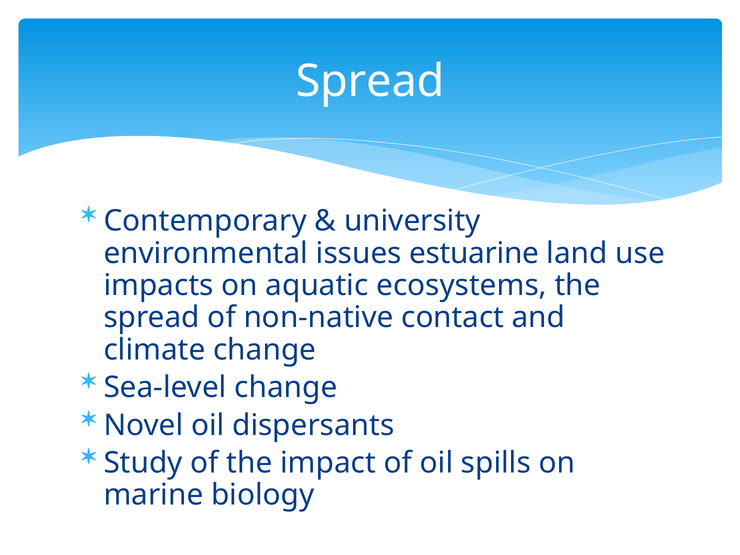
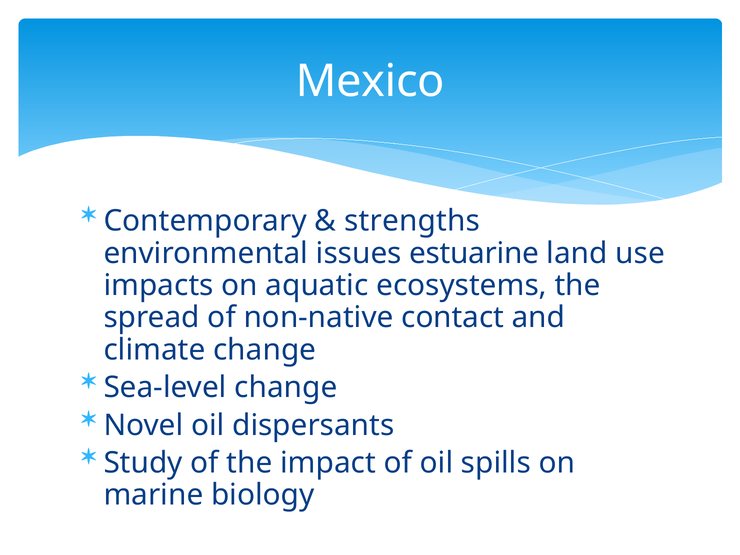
Spread at (370, 81): Spread -> Mexico
university: university -> strengths
